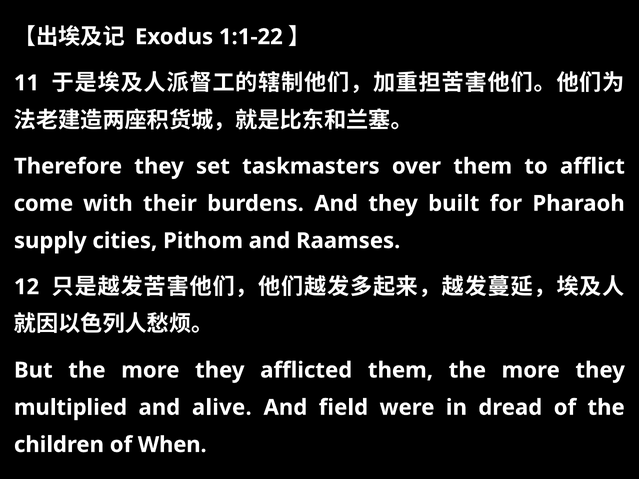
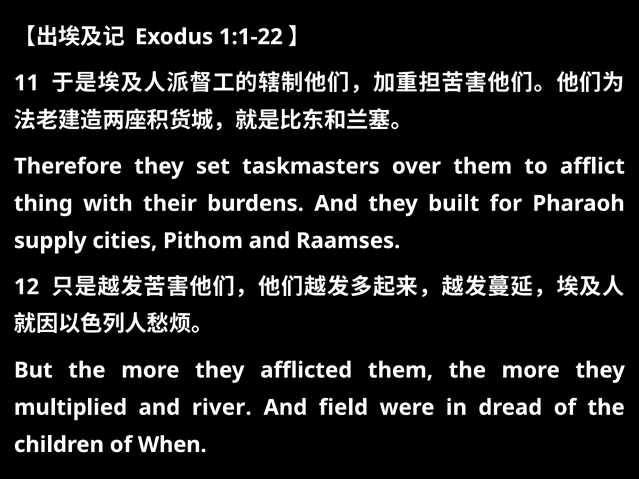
come: come -> thing
alive: alive -> river
